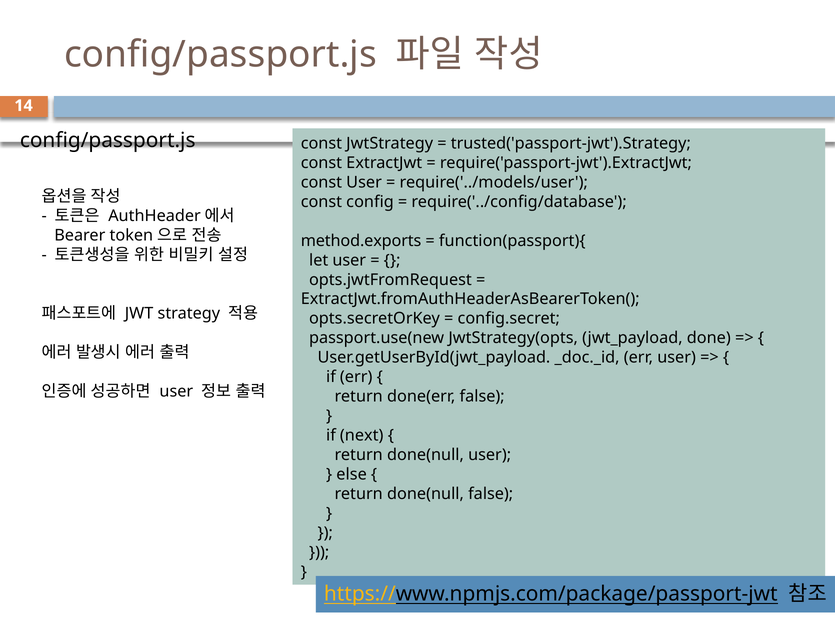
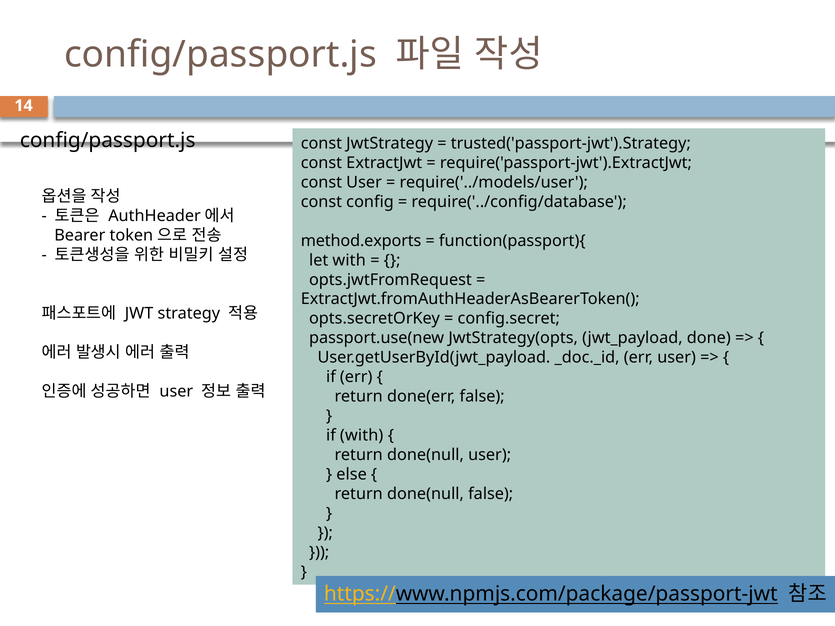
let user: user -> with
if next: next -> with
